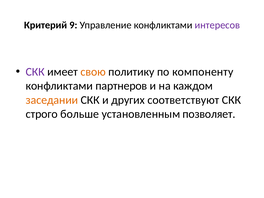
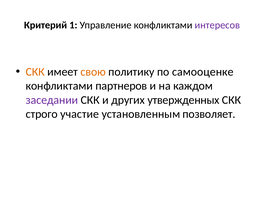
9: 9 -> 1
СКК at (35, 72) colour: purple -> orange
компоненту: компоненту -> самооценке
заседании colour: orange -> purple
соответствуют: соответствуют -> утвержденных
больше: больше -> участие
